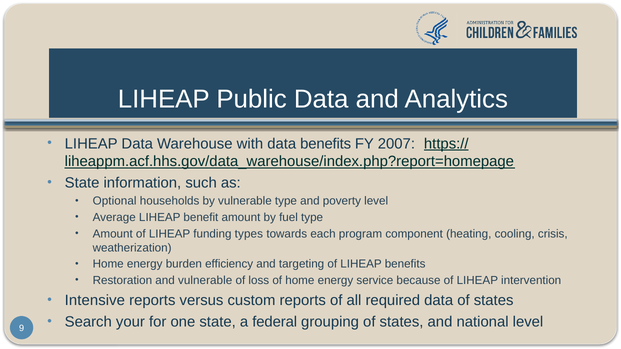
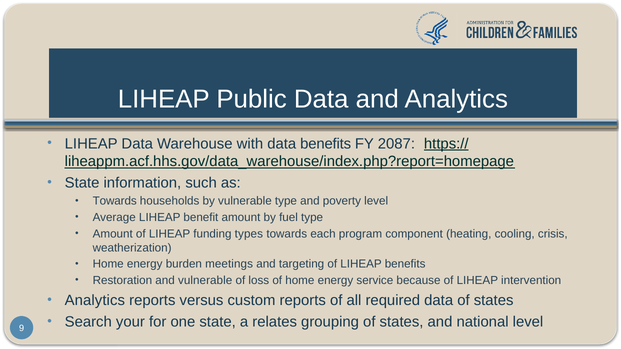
2007: 2007 -> 2087
Optional at (115, 201): Optional -> Towards
efficiency: efficiency -> meetings
Intensive at (95, 301): Intensive -> Analytics
federal: federal -> relates
